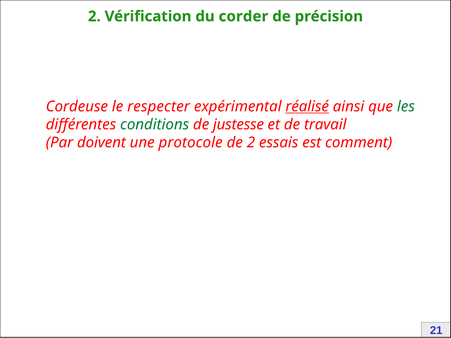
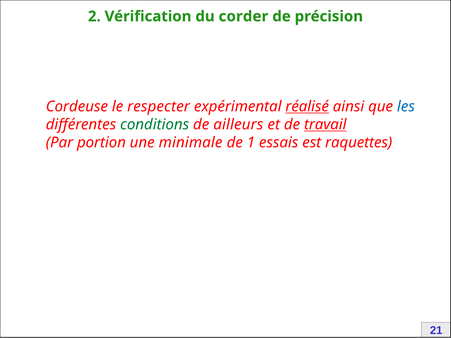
les colour: green -> blue
justesse: justesse -> ailleurs
travail underline: none -> present
doivent: doivent -> portion
protocole: protocole -> minimale
de 2: 2 -> 1
comment: comment -> raquettes
